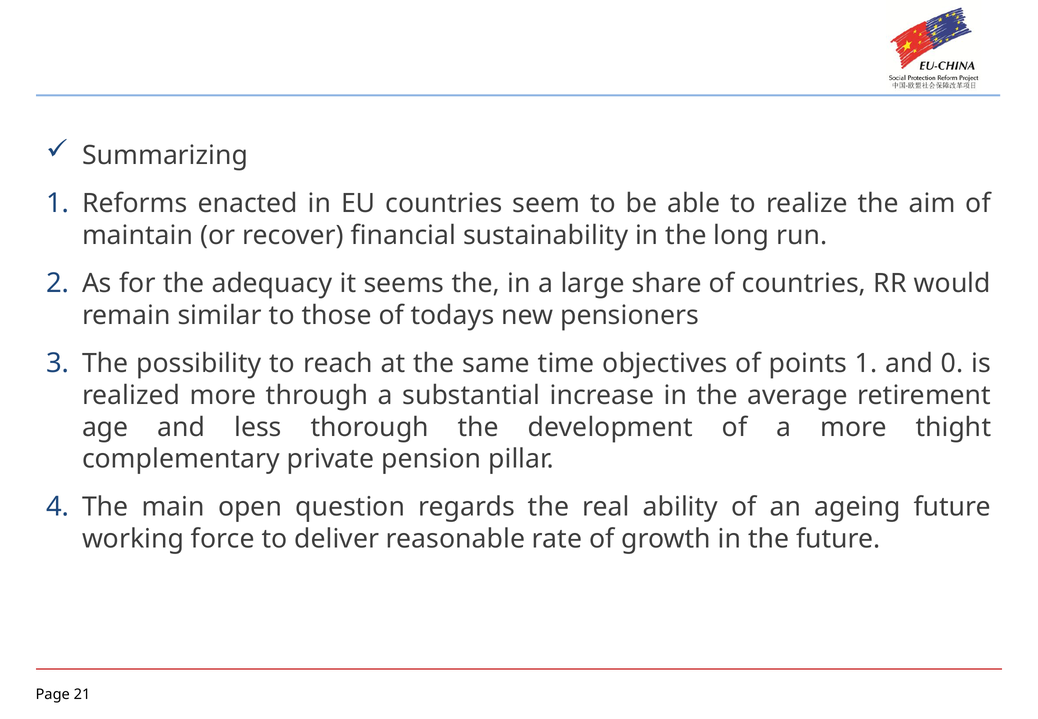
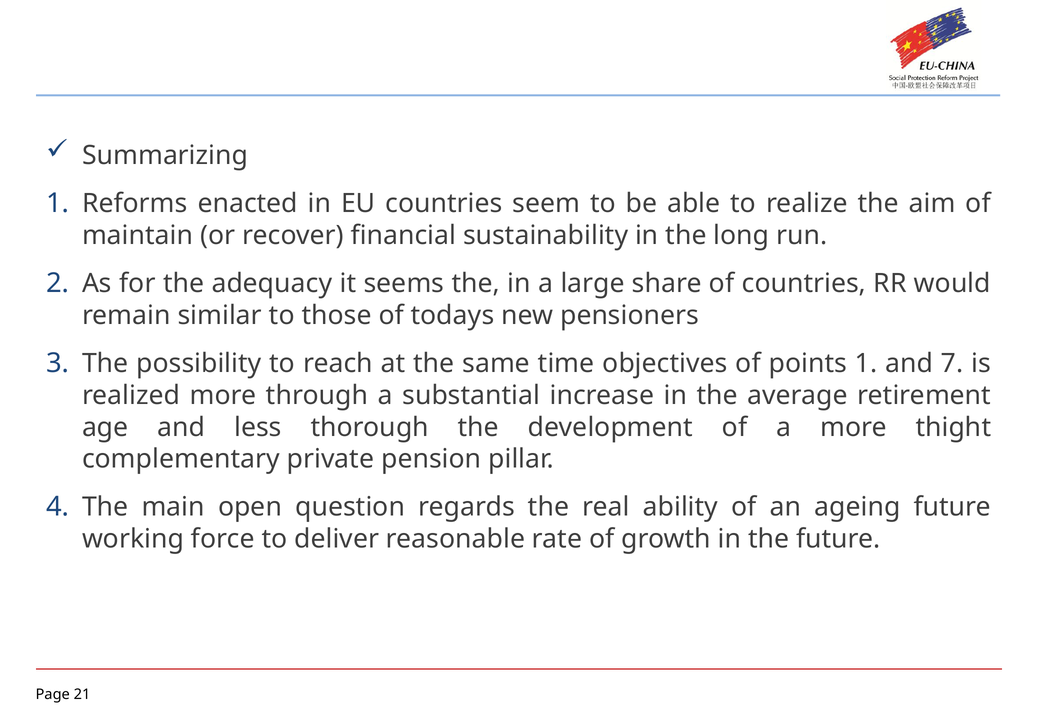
0: 0 -> 7
